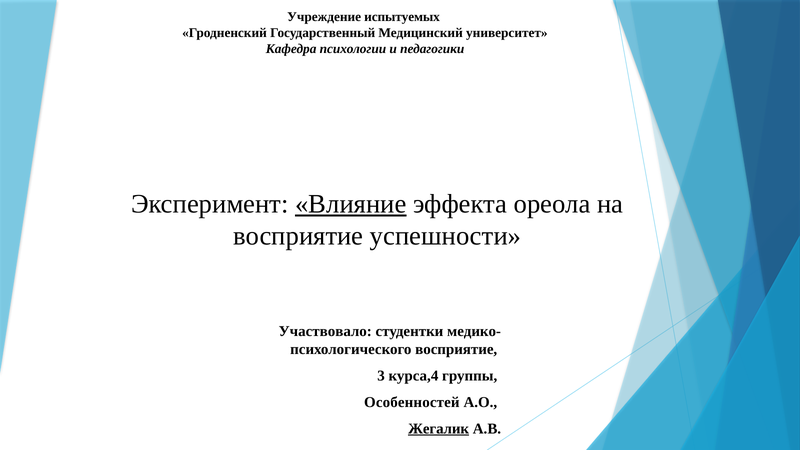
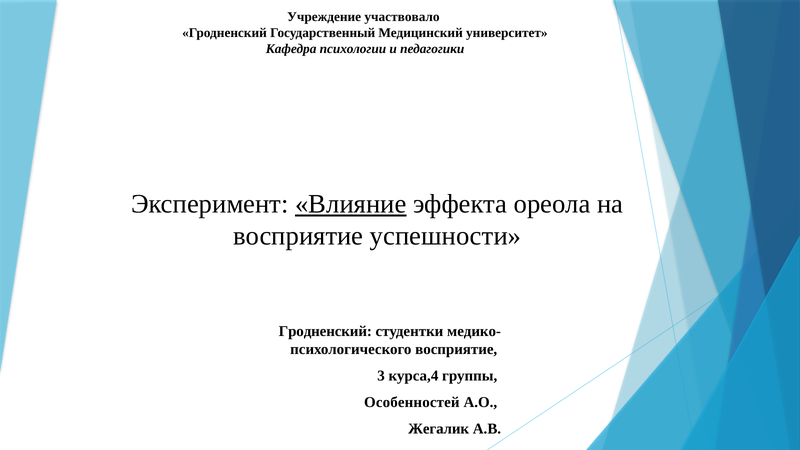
испытуемых: испытуемых -> участвовало
Участвовало at (325, 332): Участвовало -> Гродненский
Жегалик underline: present -> none
